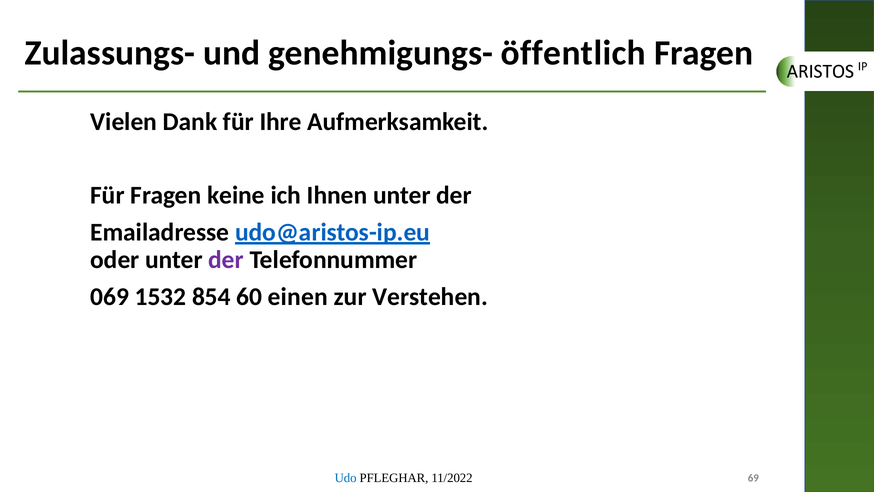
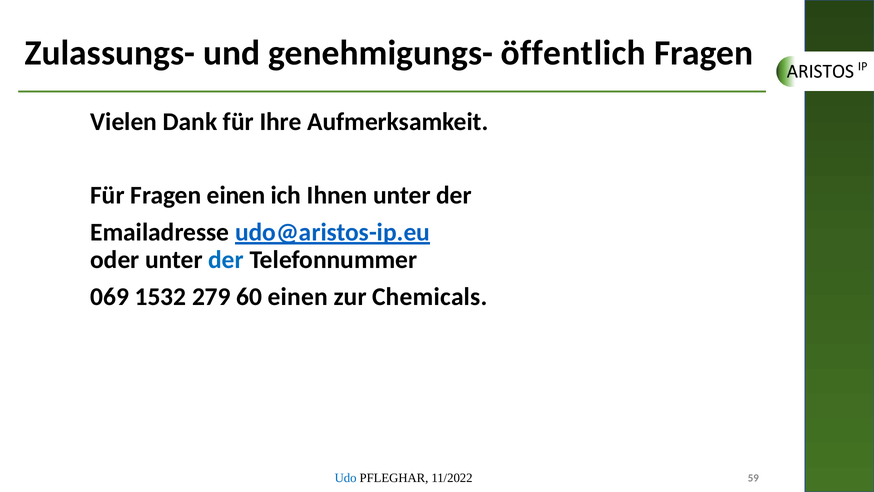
Fragen keine: keine -> einen
der at (226, 260) colour: purple -> blue
854: 854 -> 279
Verstehen: Verstehen -> Chemicals
69: 69 -> 59
